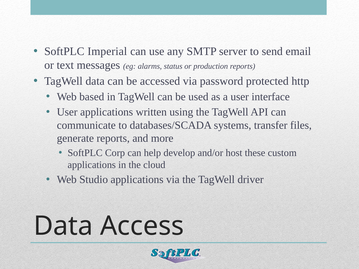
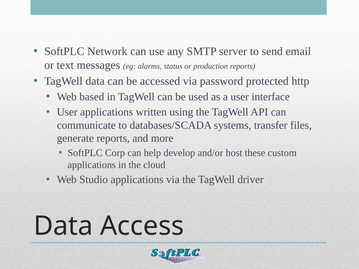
Imperial: Imperial -> Network
